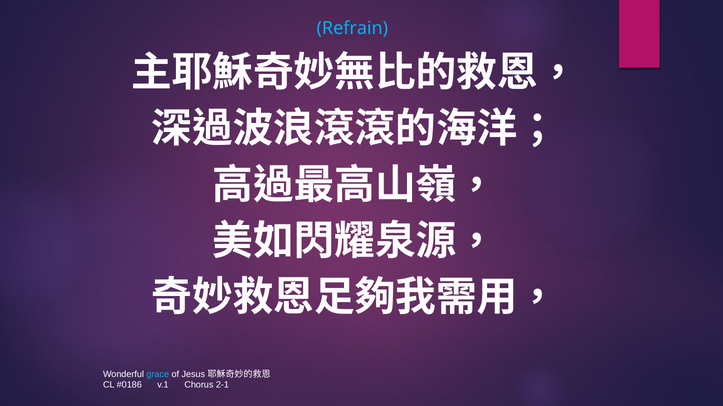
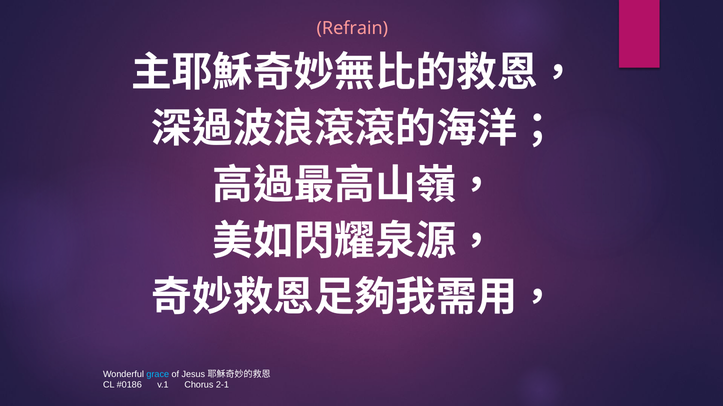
Refrain colour: light blue -> pink
